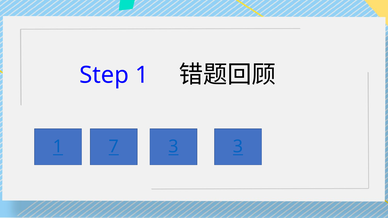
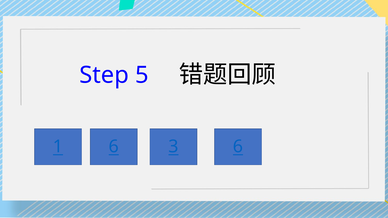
Step 1: 1 -> 5
1 7: 7 -> 6
3 3: 3 -> 6
